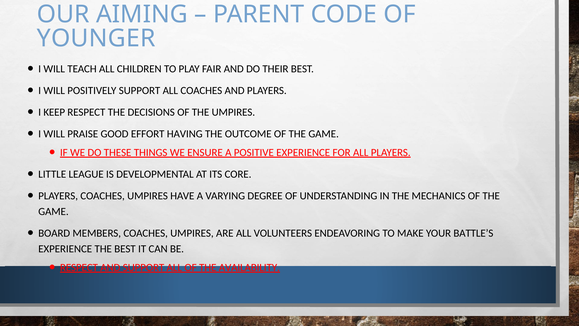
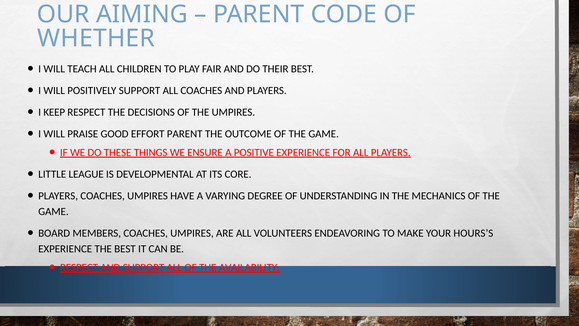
YOUNGER: YOUNGER -> WHETHER
EFFORT HAVING: HAVING -> PARENT
BATTLE’S: BATTLE’S -> HOURS’S
